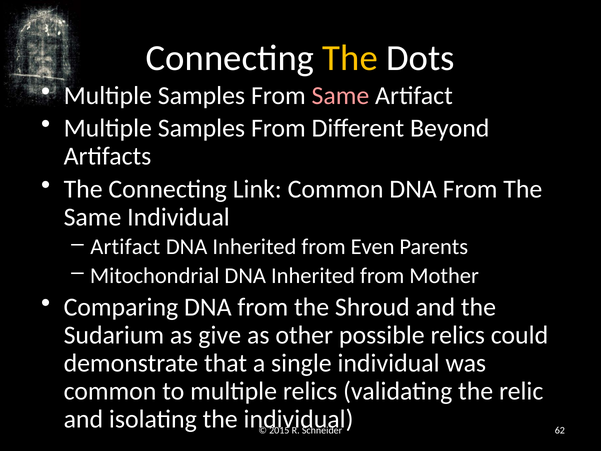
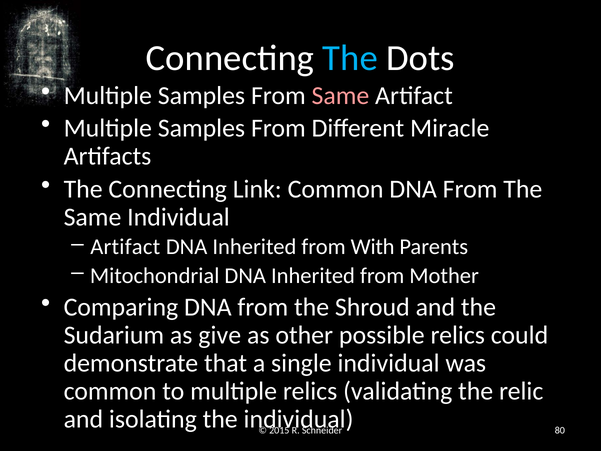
The at (350, 58) colour: yellow -> light blue
Beyond: Beyond -> Miracle
Even: Even -> With
62: 62 -> 80
